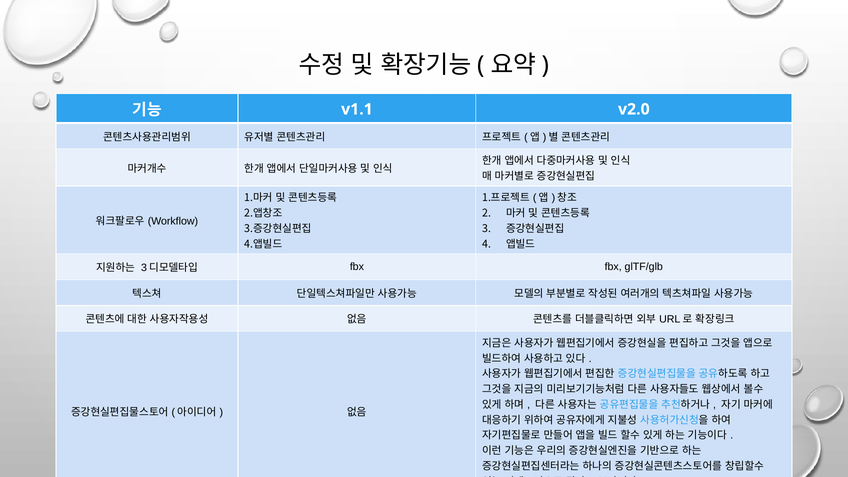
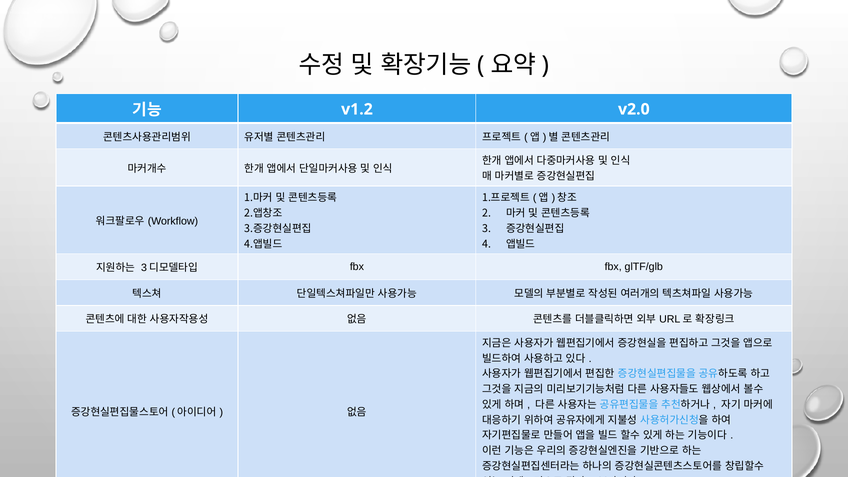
v1.1: v1.1 -> v1.2
